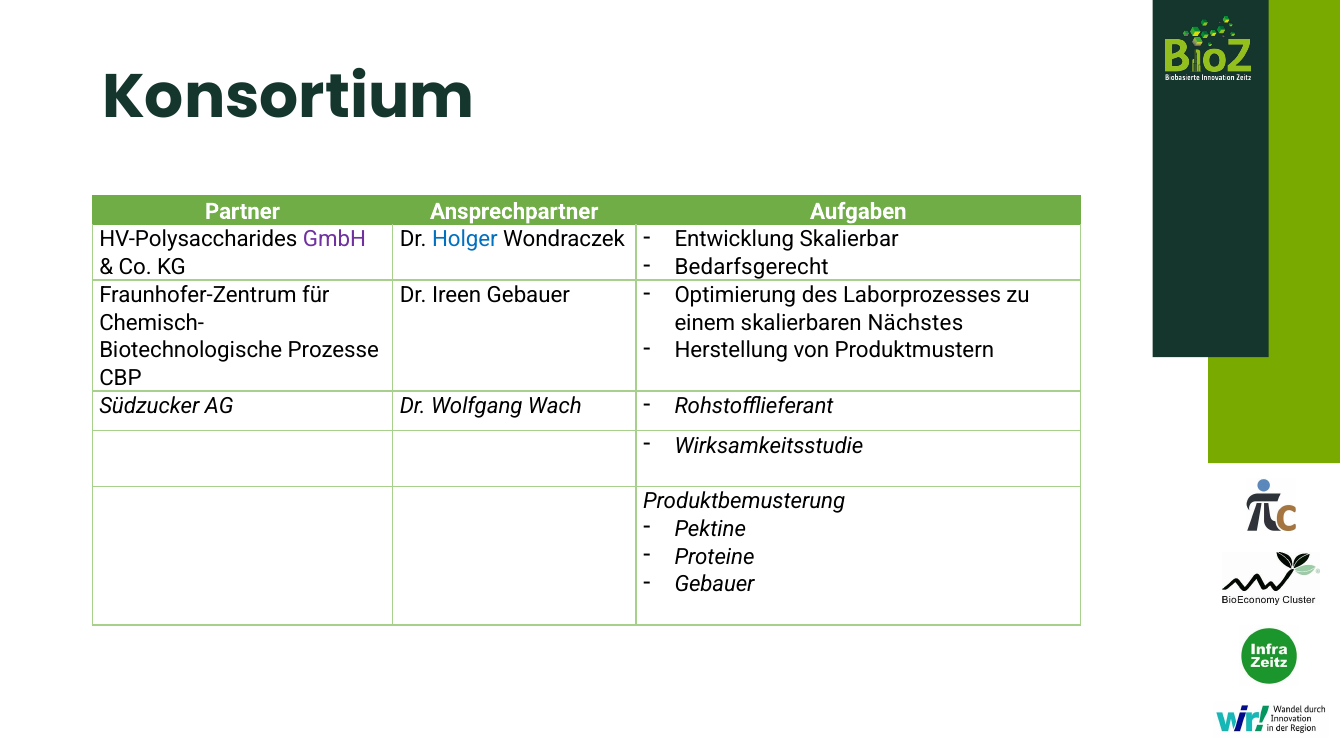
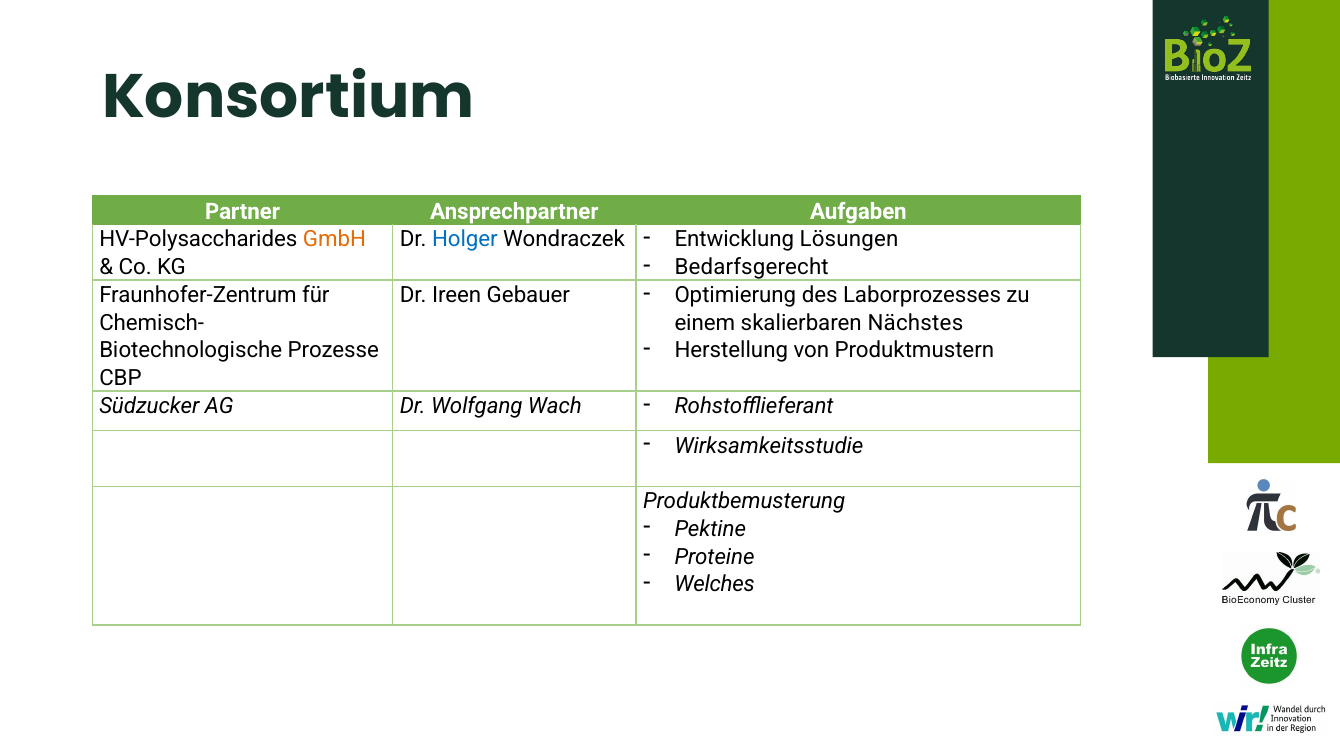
GmbH colour: purple -> orange
Skalierbar: Skalierbar -> Lösungen
Gebauer at (714, 584): Gebauer -> Welches
